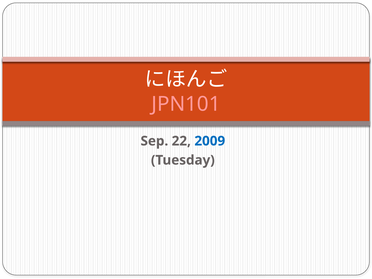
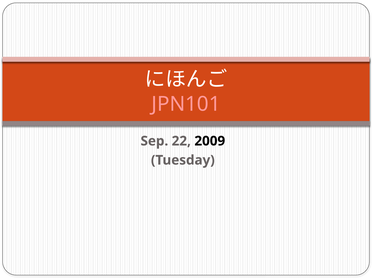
2009 colour: blue -> black
